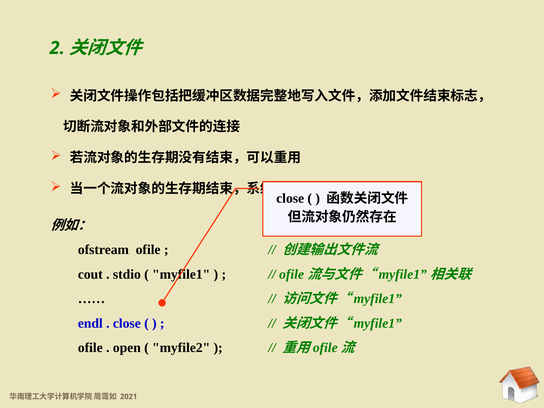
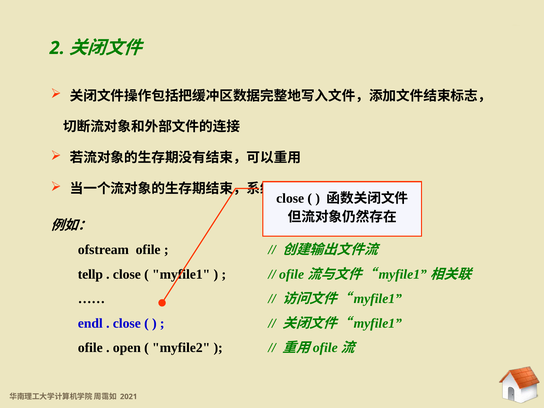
cout: cout -> tellp
stdio at (127, 274): stdio -> close
